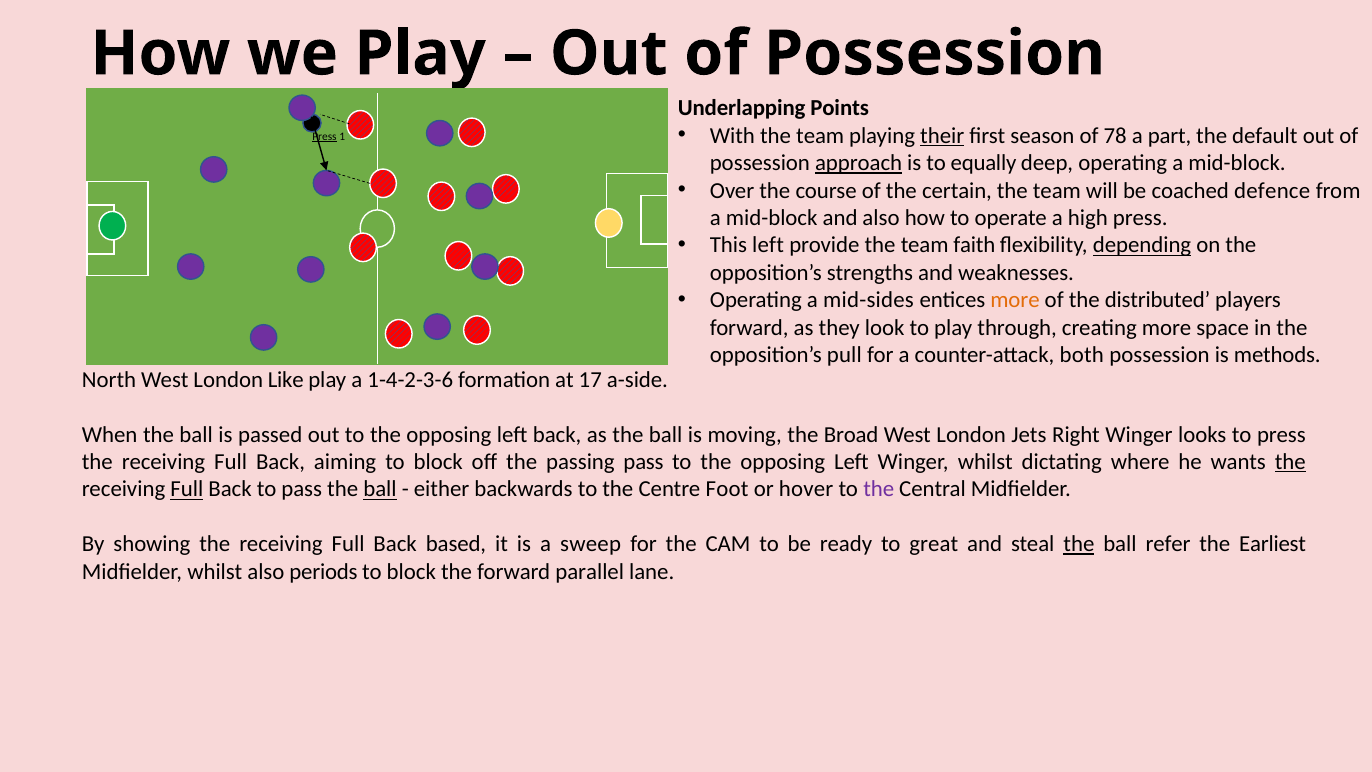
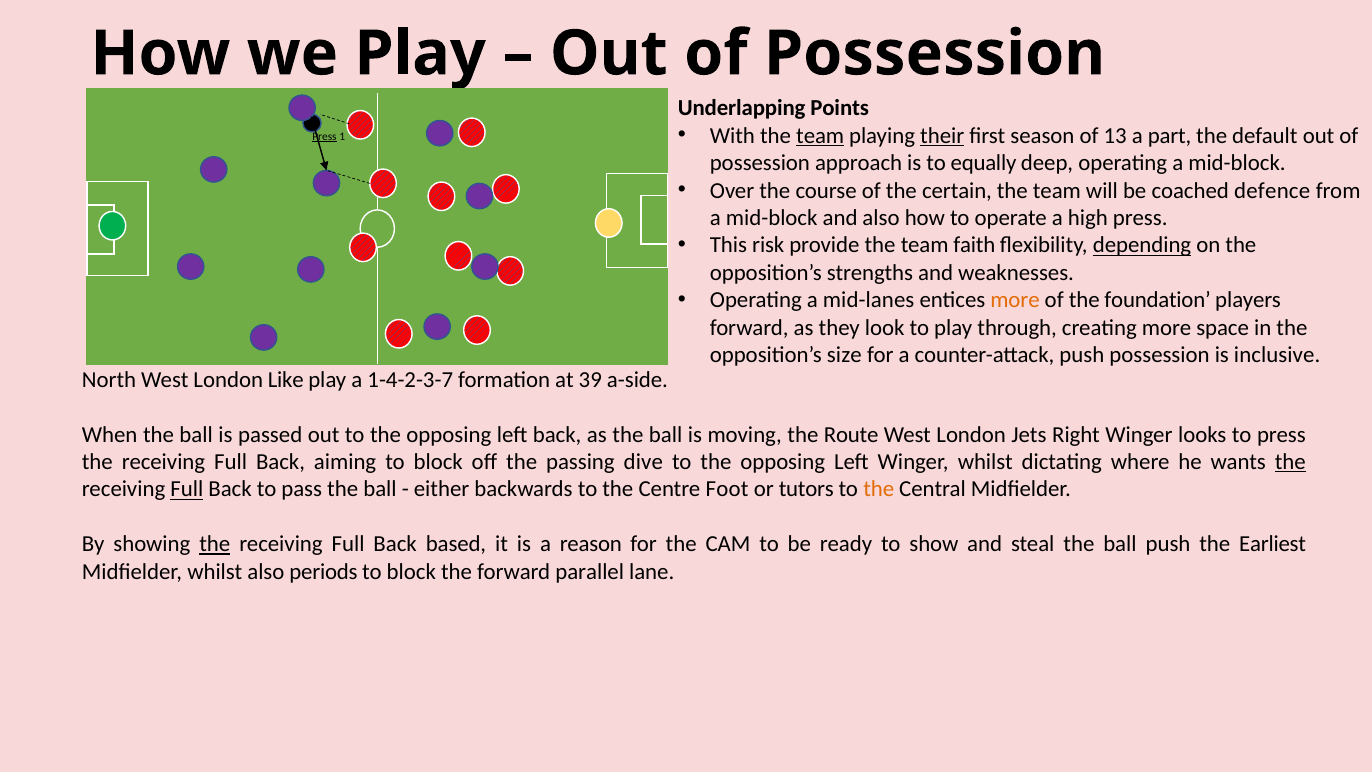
team at (820, 136) underline: none -> present
78: 78 -> 13
approach underline: present -> none
This left: left -> risk
mid-sides: mid-sides -> mid-lanes
distributed: distributed -> foundation
pull: pull -> size
counter-attack both: both -> push
methods: methods -> inclusive
1-4-2-3-6: 1-4-2-3-6 -> 1-4-2-3-7
17: 17 -> 39
Broad: Broad -> Route
passing pass: pass -> dive
ball at (380, 489) underline: present -> none
hover: hover -> tutors
the at (879, 489) colour: purple -> orange
the at (215, 544) underline: none -> present
sweep: sweep -> reason
great: great -> show
the at (1079, 544) underline: present -> none
ball refer: refer -> push
